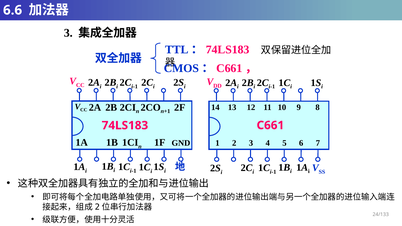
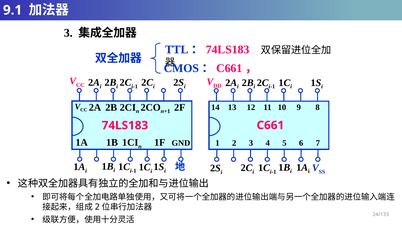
6.6: 6.6 -> 9.1
